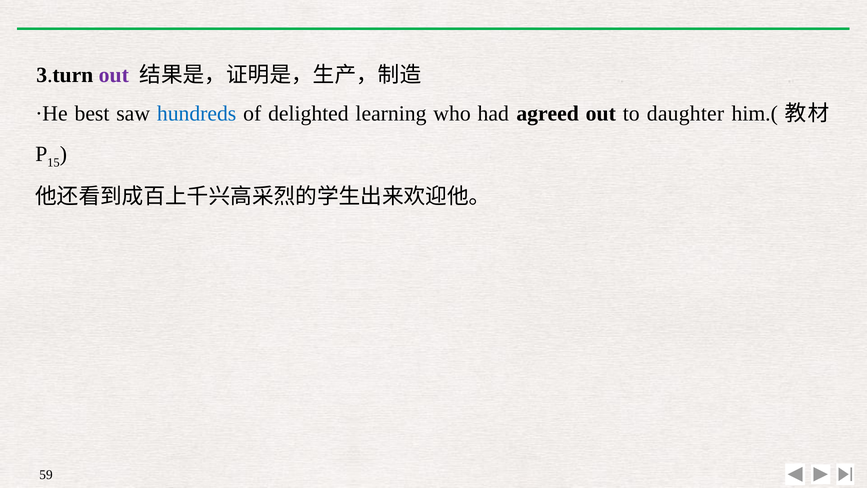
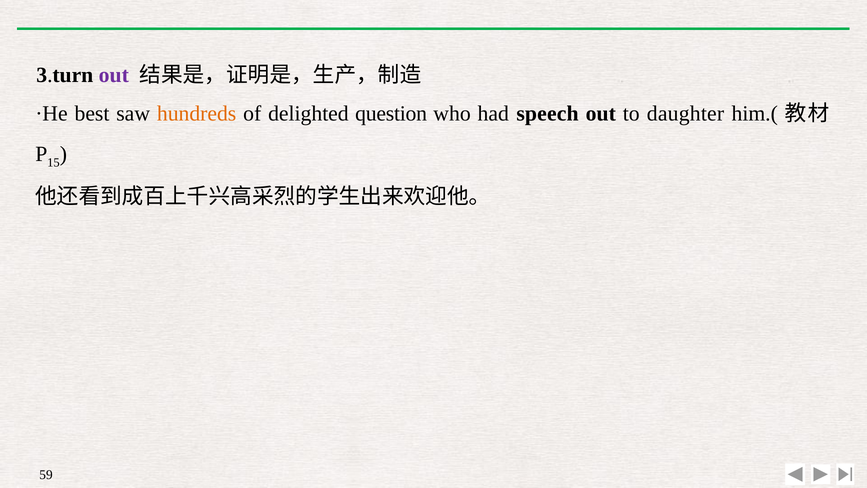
hundreds colour: blue -> orange
learning: learning -> question
agreed: agreed -> speech
